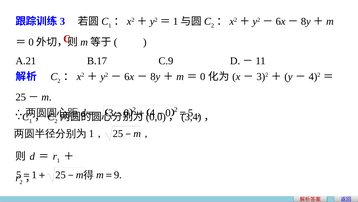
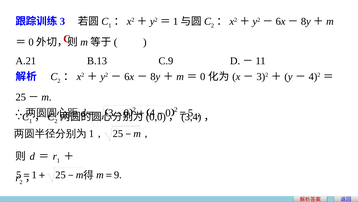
B.17: B.17 -> B.13
